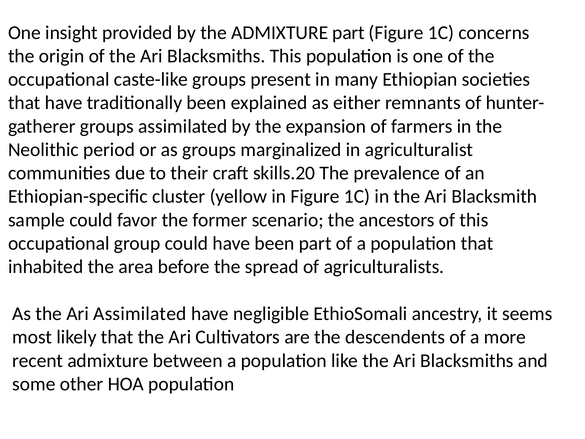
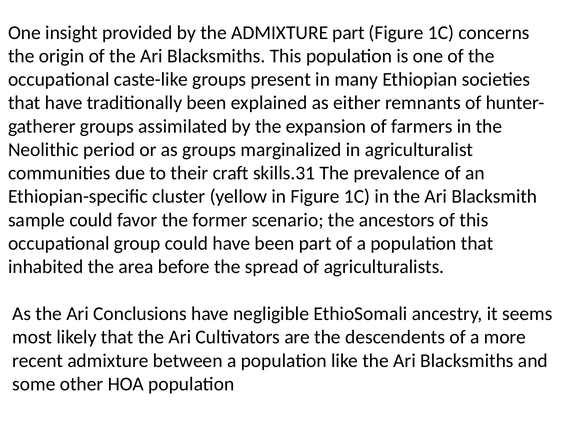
skills.20: skills.20 -> skills.31
Ari Assimilated: Assimilated -> Conclusions
